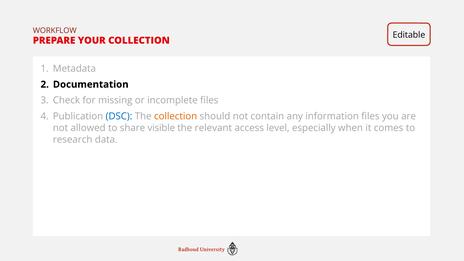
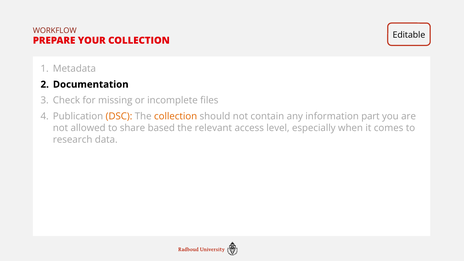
DSC colour: blue -> orange
information files: files -> part
visible: visible -> based
